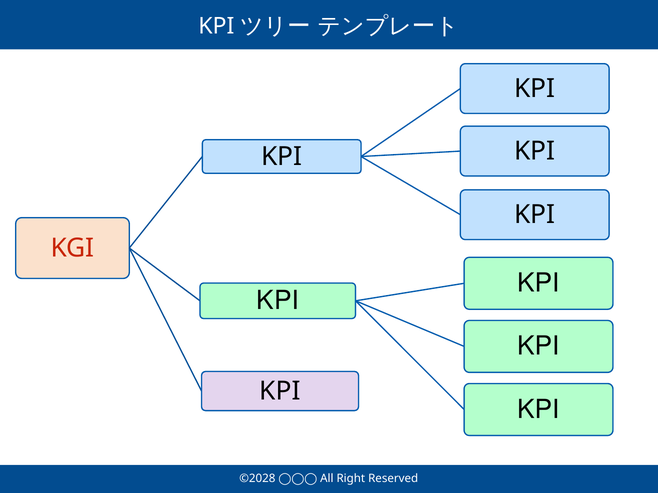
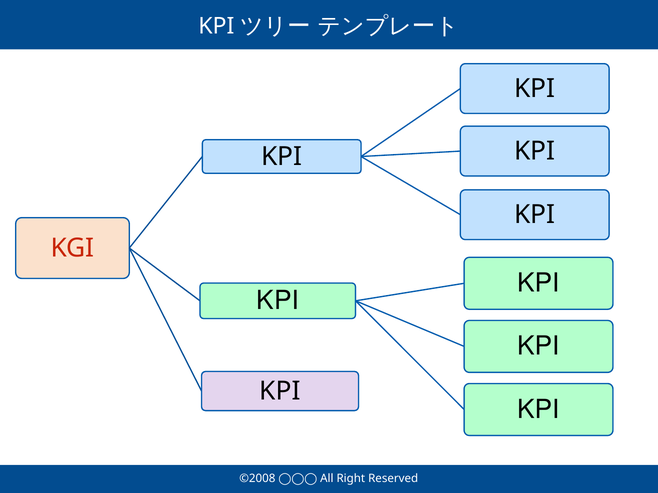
©2028: ©2028 -> ©2008
